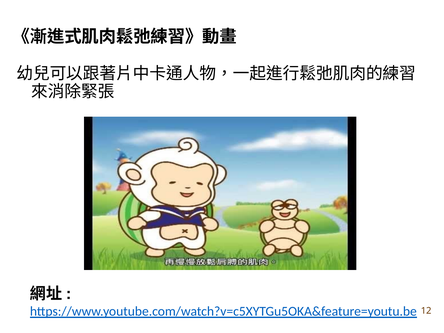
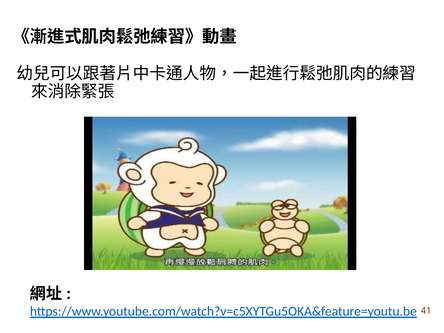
12: 12 -> 41
